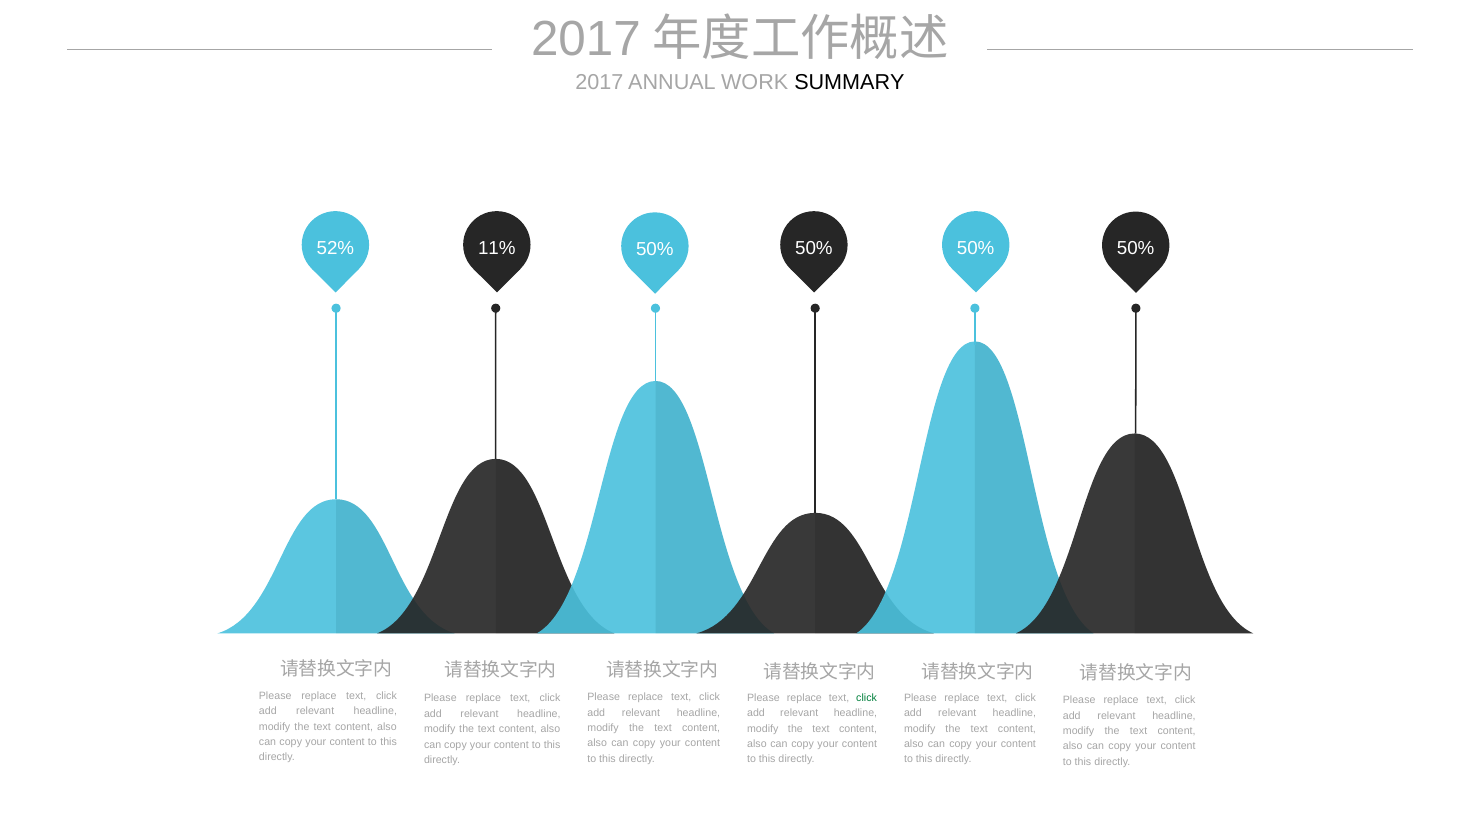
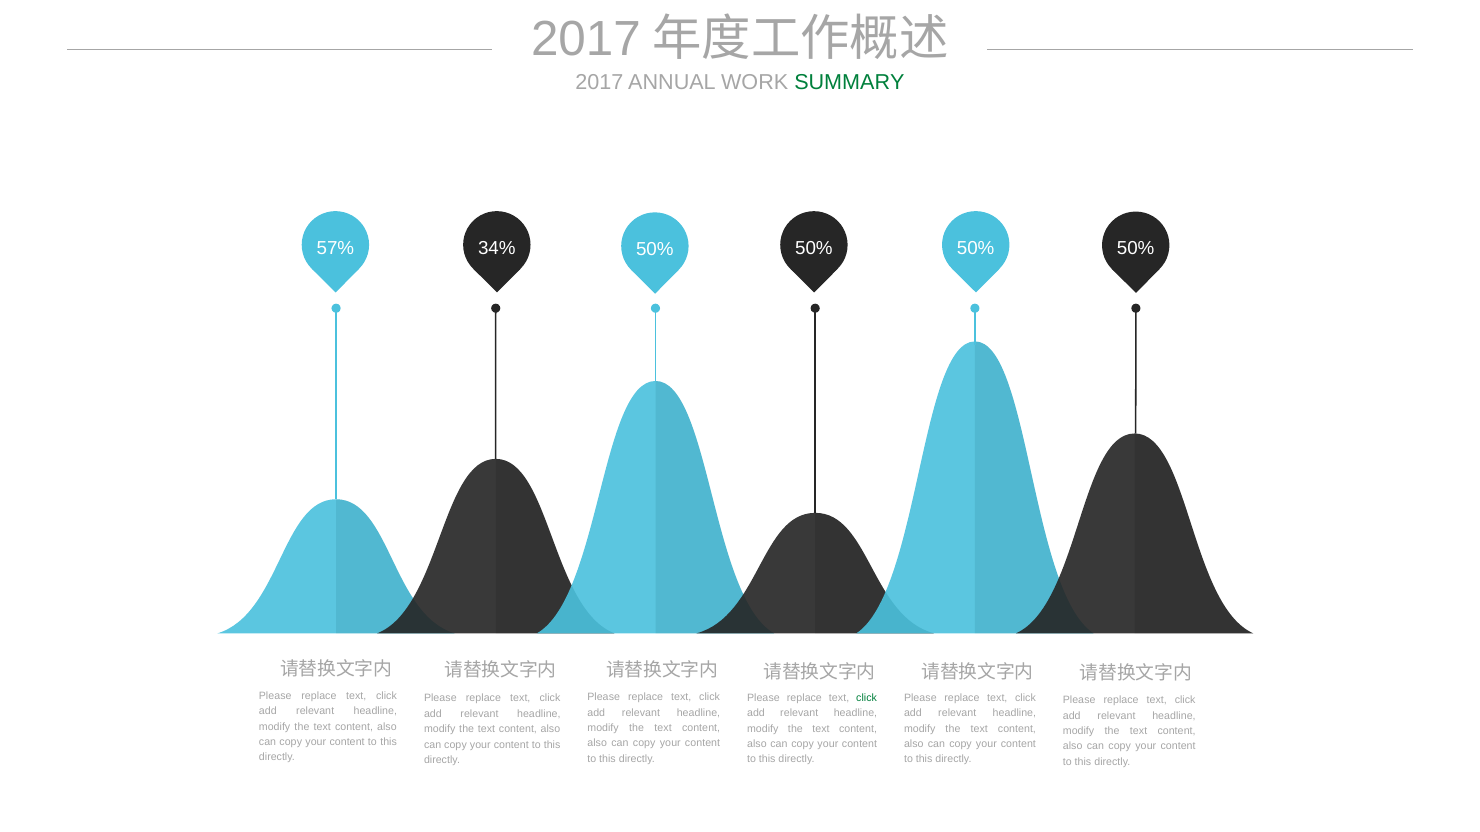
SUMMARY colour: black -> green
52%: 52% -> 57%
11%: 11% -> 34%
